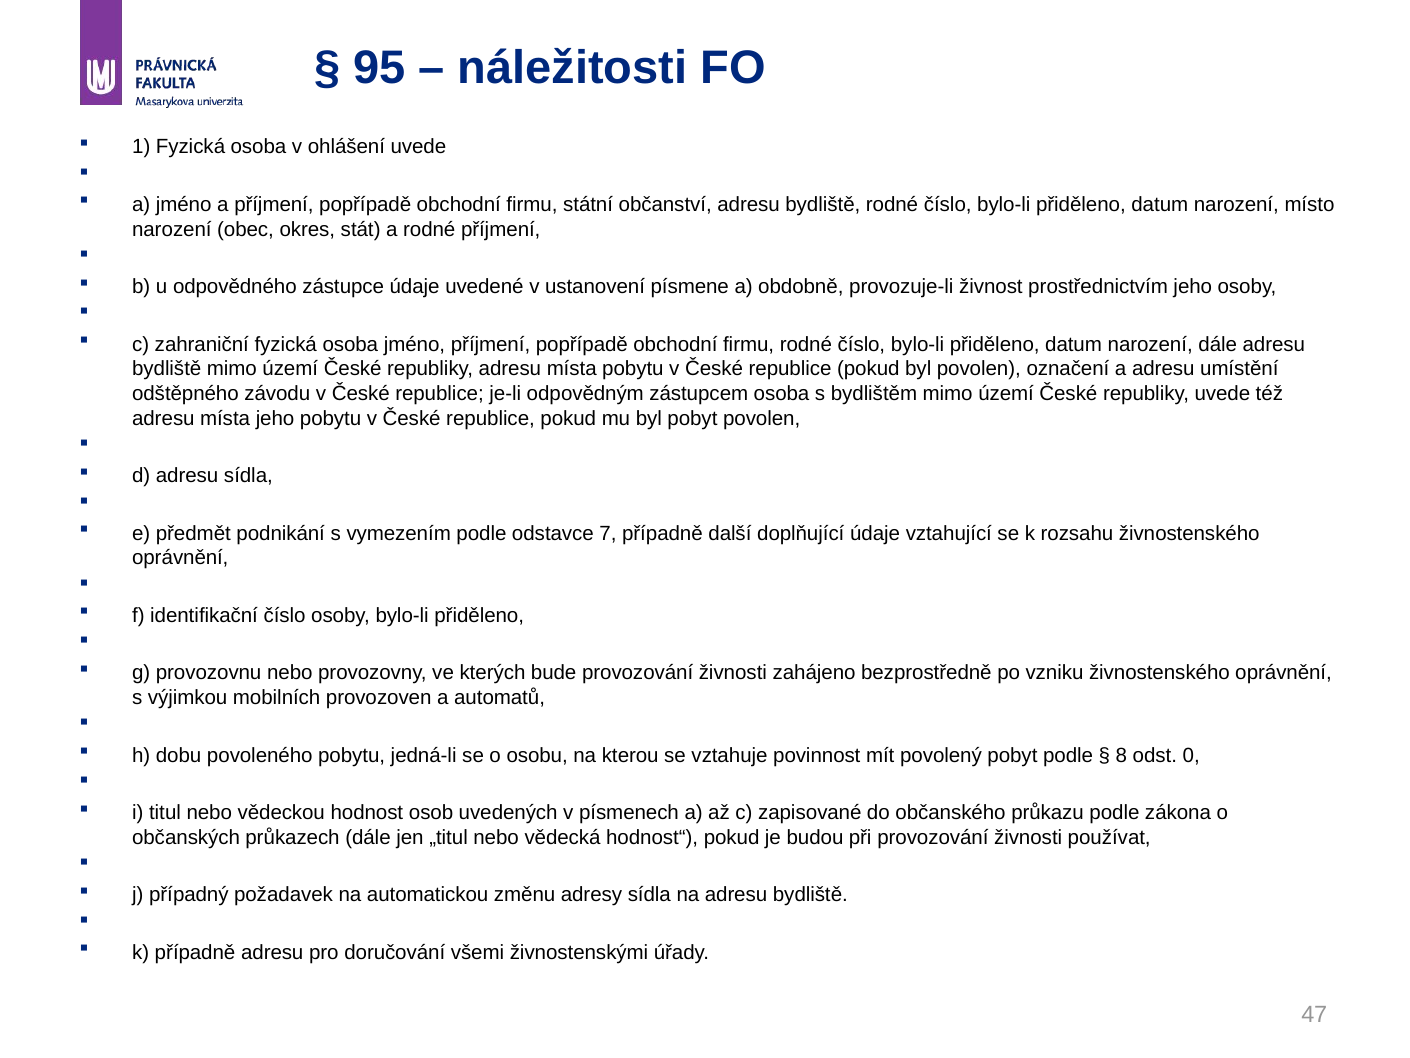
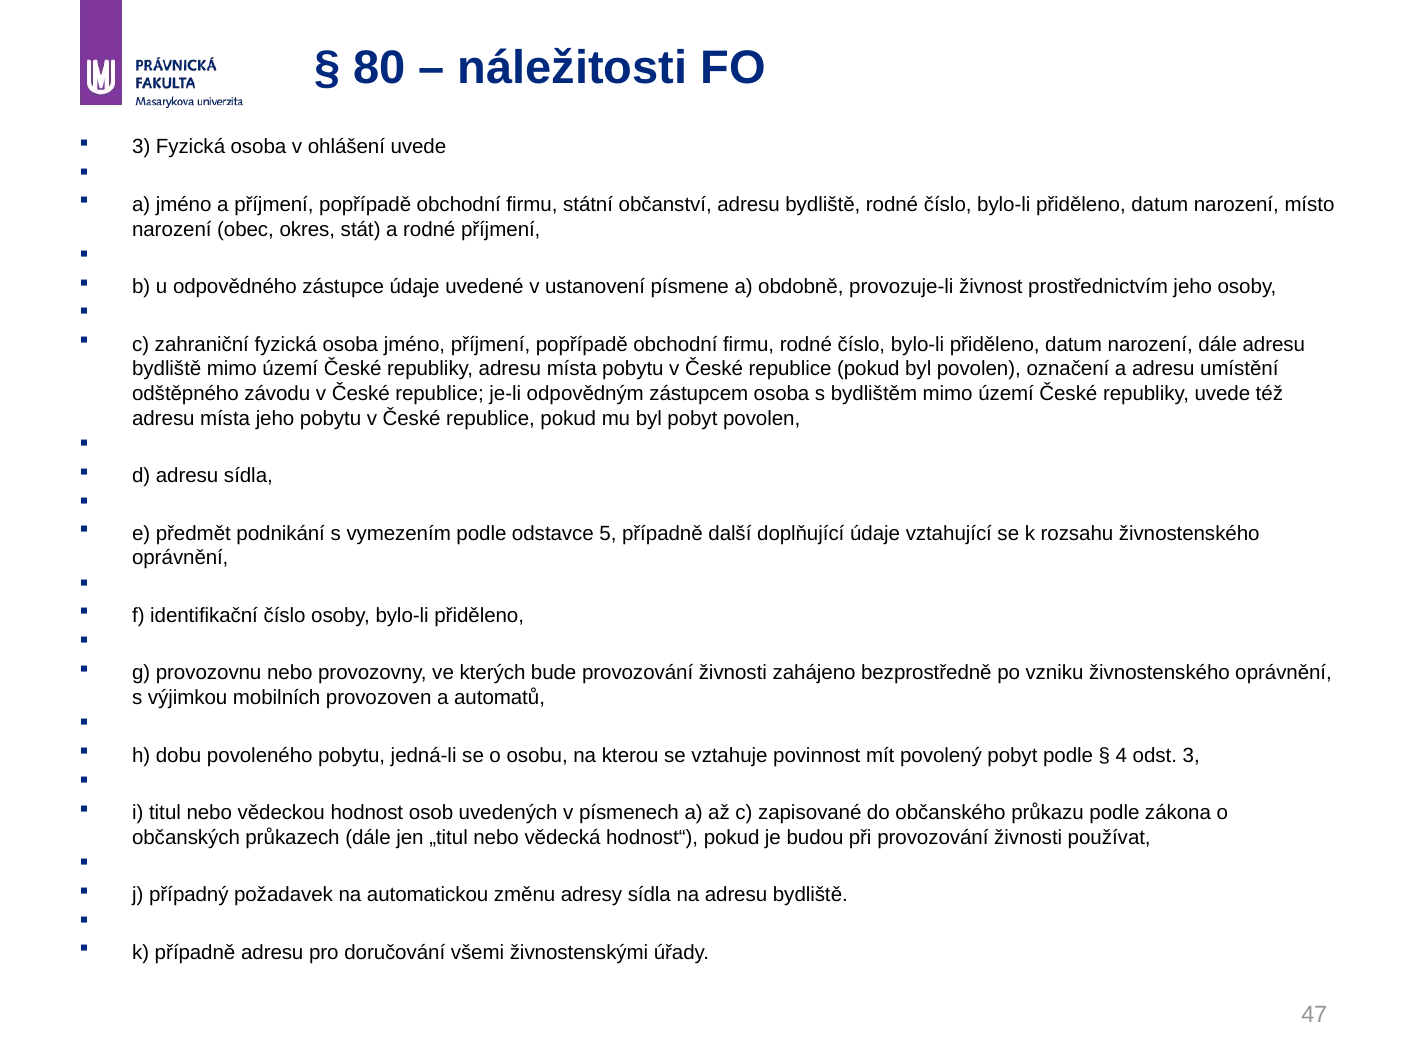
95: 95 -> 80
1 at (141, 147): 1 -> 3
7: 7 -> 5
8: 8 -> 4
odst 0: 0 -> 3
